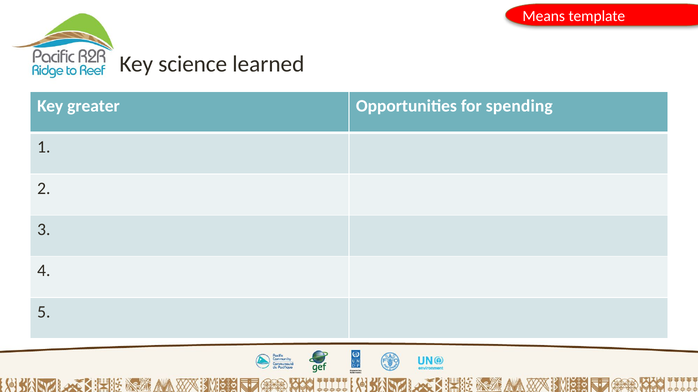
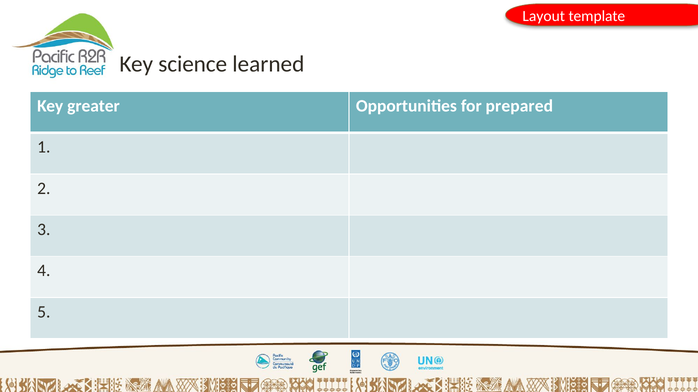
Means: Means -> Layout
spending: spending -> prepared
